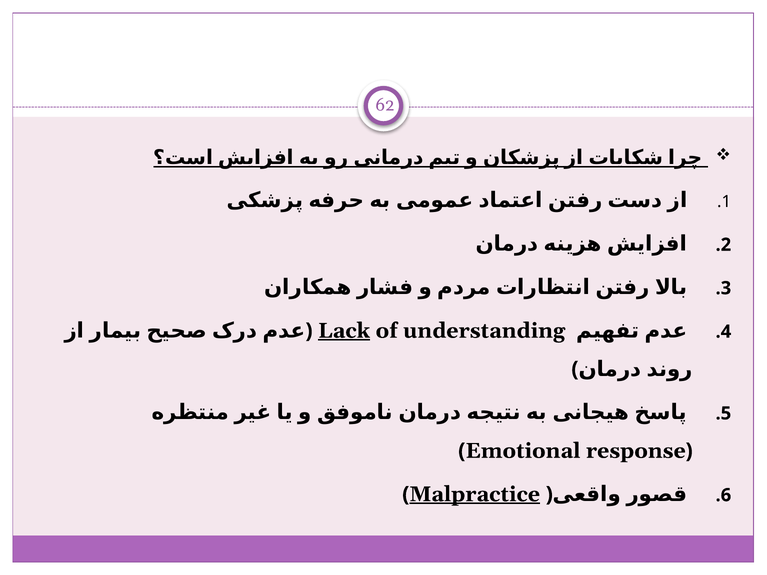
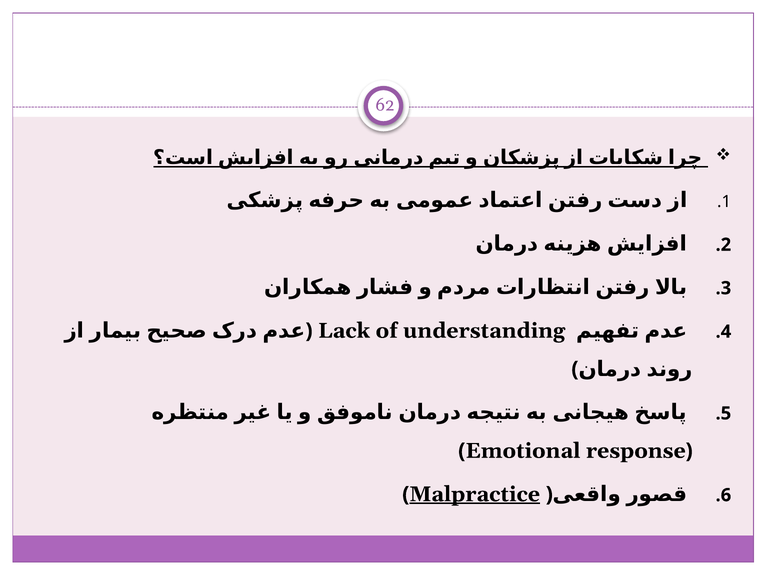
Lack underline: present -> none
